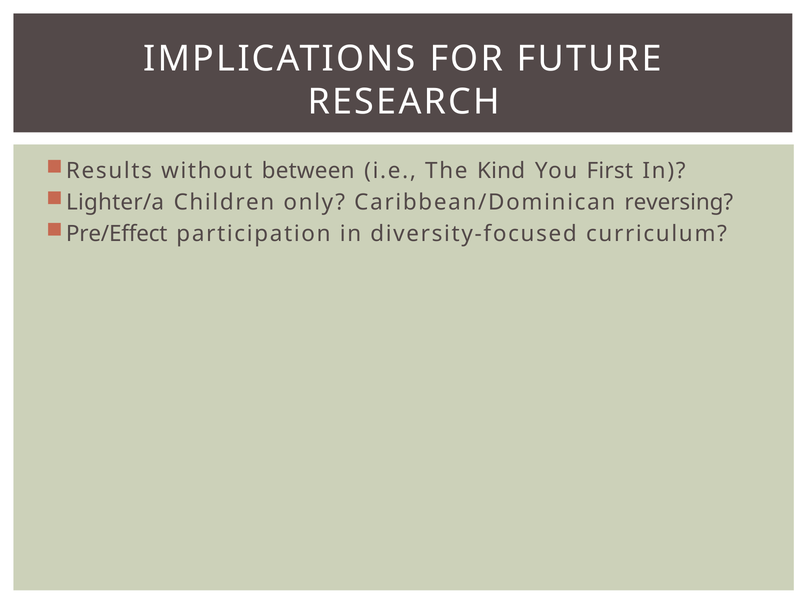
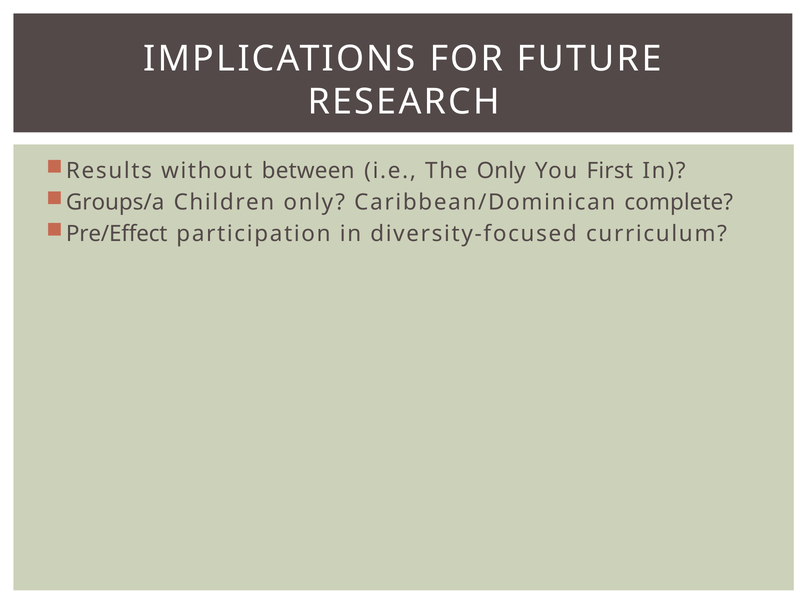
The Kind: Kind -> Only
Lighter/a: Lighter/a -> Groups/a
reversing: reversing -> complete
